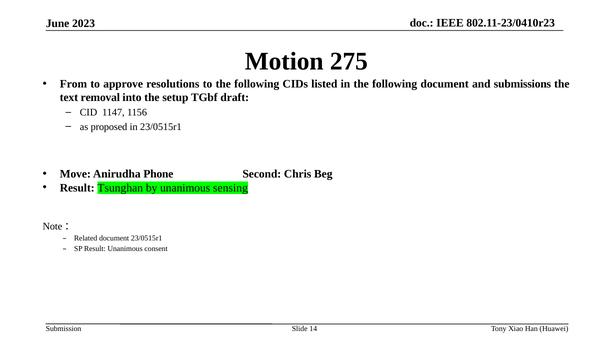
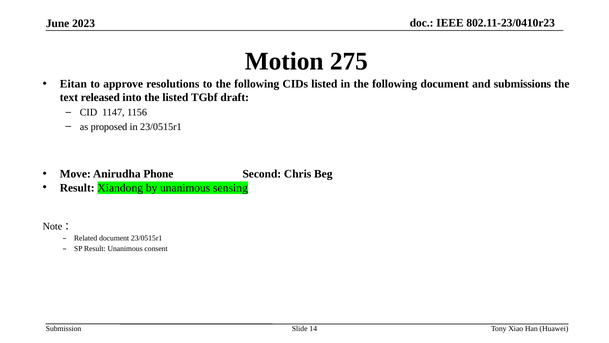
From: From -> Eitan
removal: removal -> released
the setup: setup -> listed
Tsunghan: Tsunghan -> Xiandong
